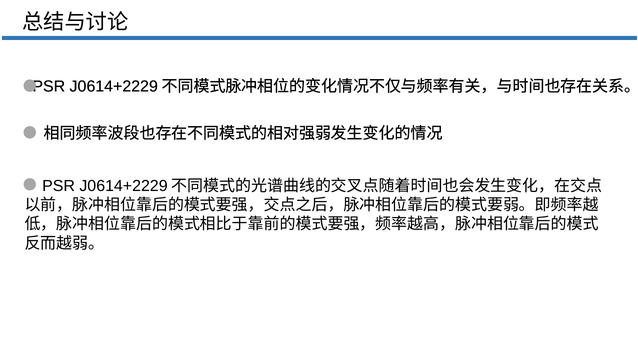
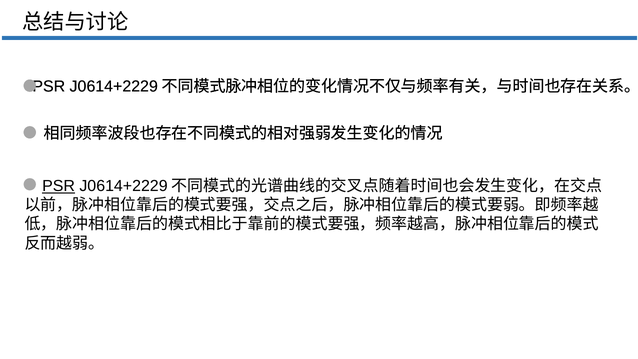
PSR at (59, 186) underline: none -> present
